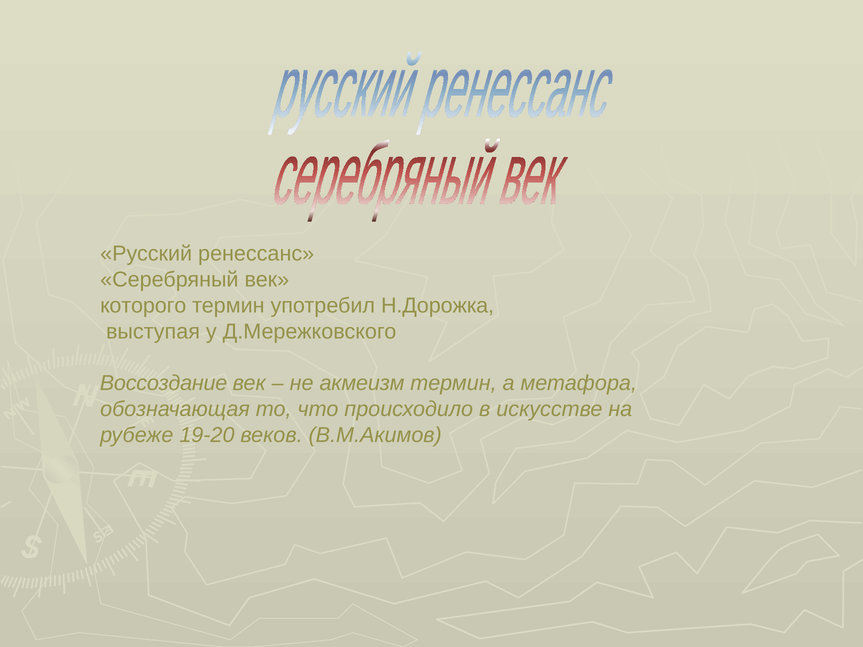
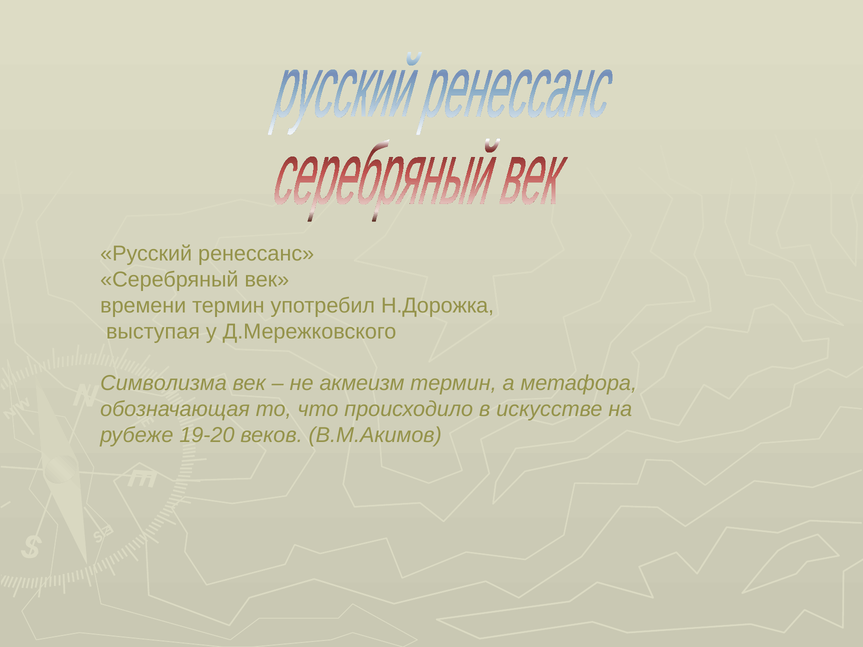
которого: которого -> времени
Воссоздание: Воссоздание -> Символизма
